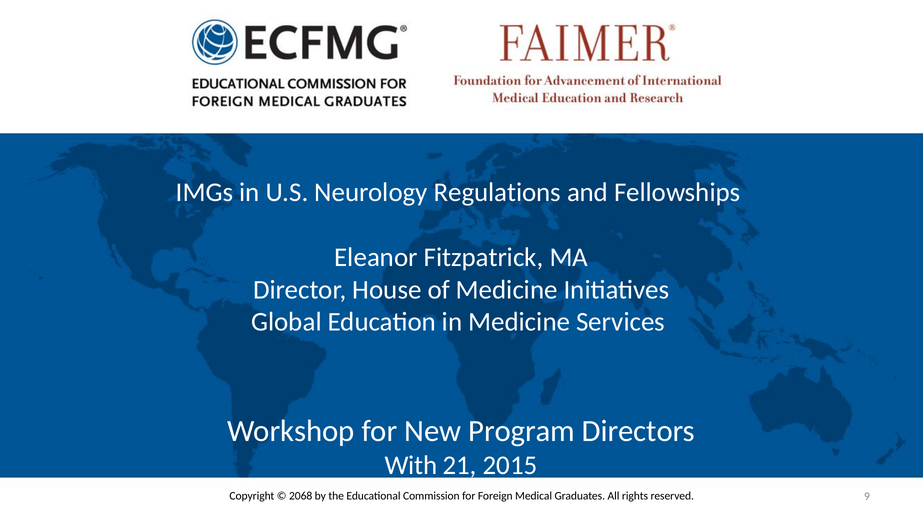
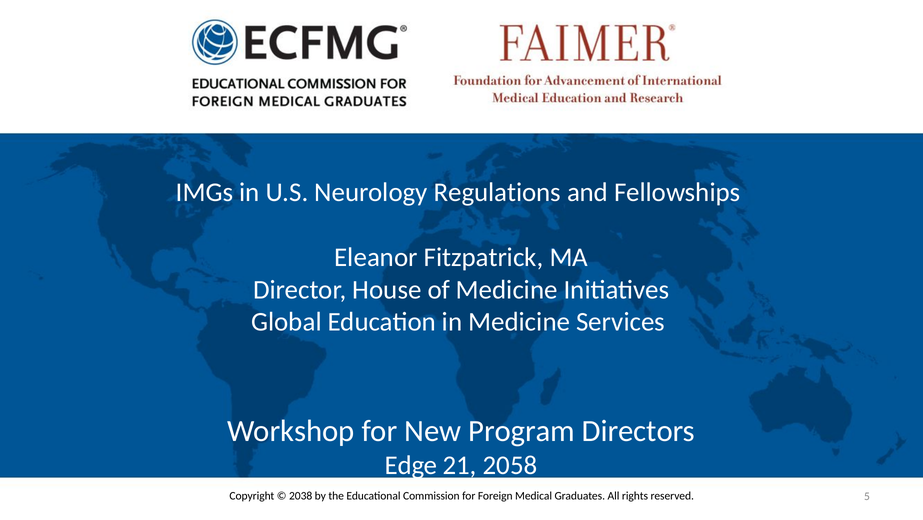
With: With -> Edge
2015: 2015 -> 2058
2068: 2068 -> 2038
9: 9 -> 5
